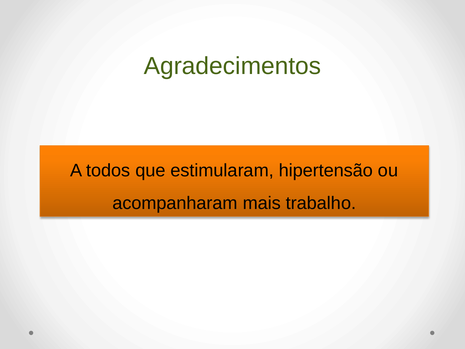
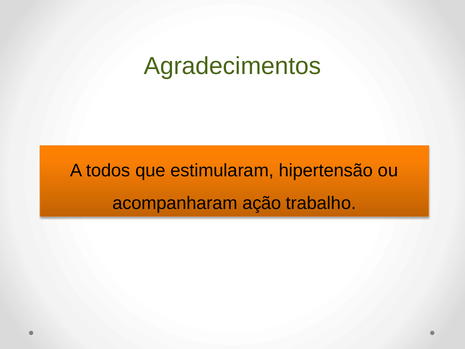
mais: mais -> ação
